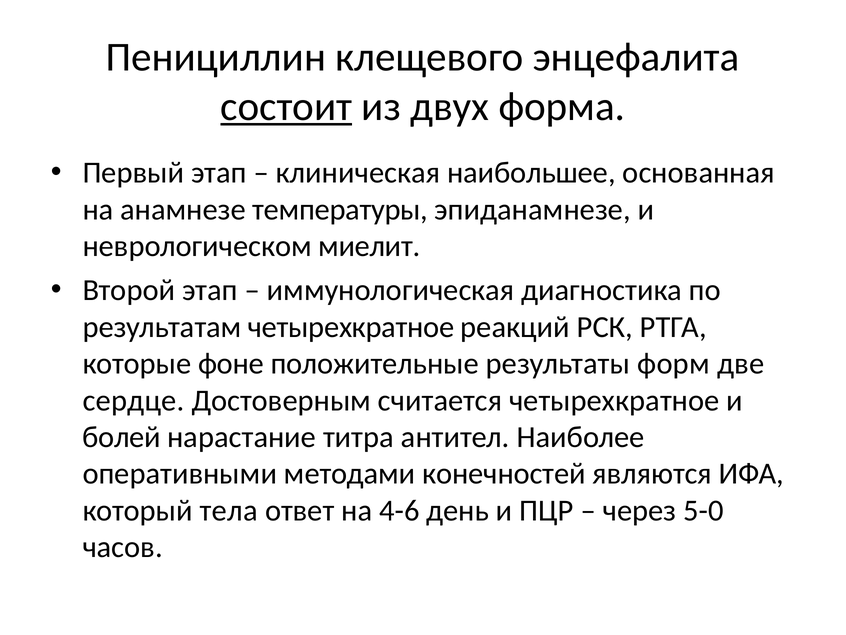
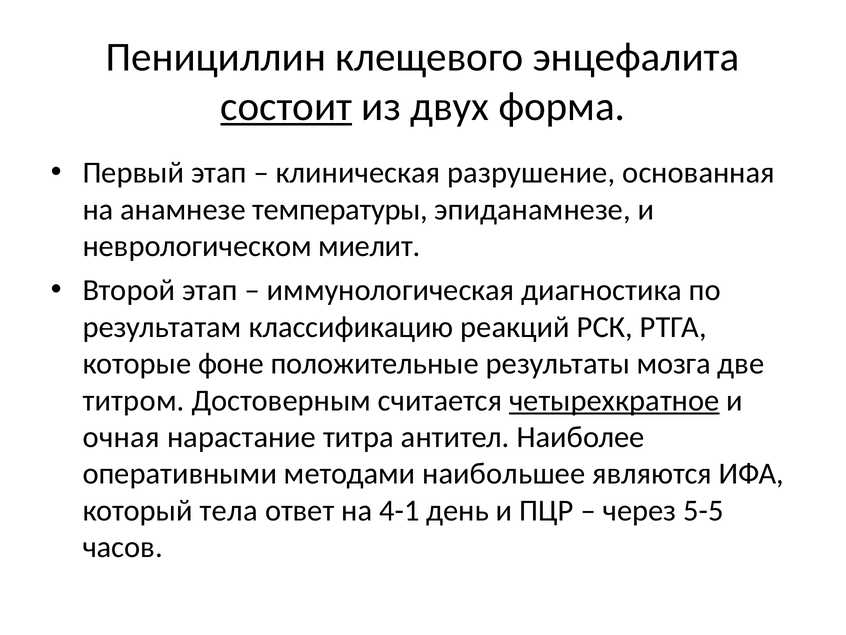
наибольшее: наибольшее -> разрушение
результатам четырехкратное: четырехкратное -> классификацию
форм: форм -> мозга
сердце: сердце -> титром
четырехкратное at (614, 400) underline: none -> present
болей: болей -> очная
конечностей: конечностей -> наибольшее
4-6: 4-6 -> 4-1
5-0: 5-0 -> 5-5
